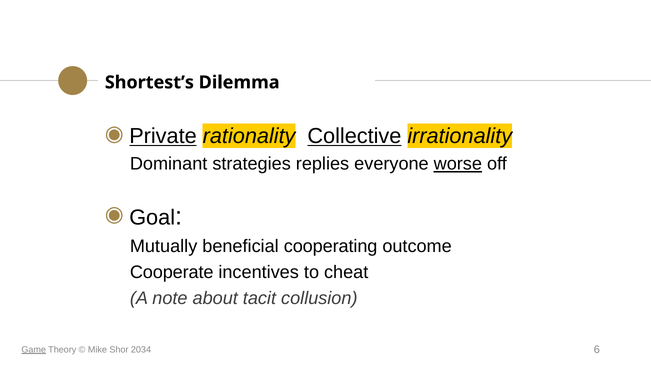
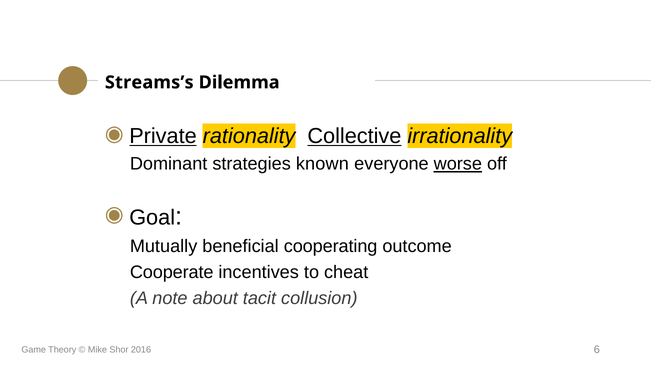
Shortest’s: Shortest’s -> Streams’s
replies: replies -> known
Game underline: present -> none
2034: 2034 -> 2016
